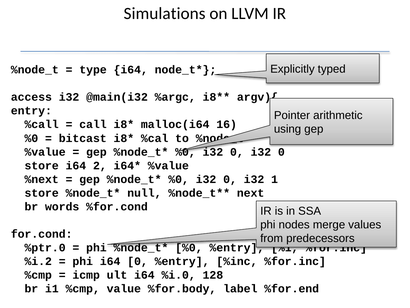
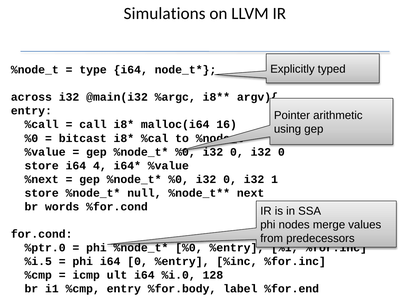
access: access -> across
2: 2 -> 4
%i.2: %i.2 -> %i.5
%cmp value: value -> entry
